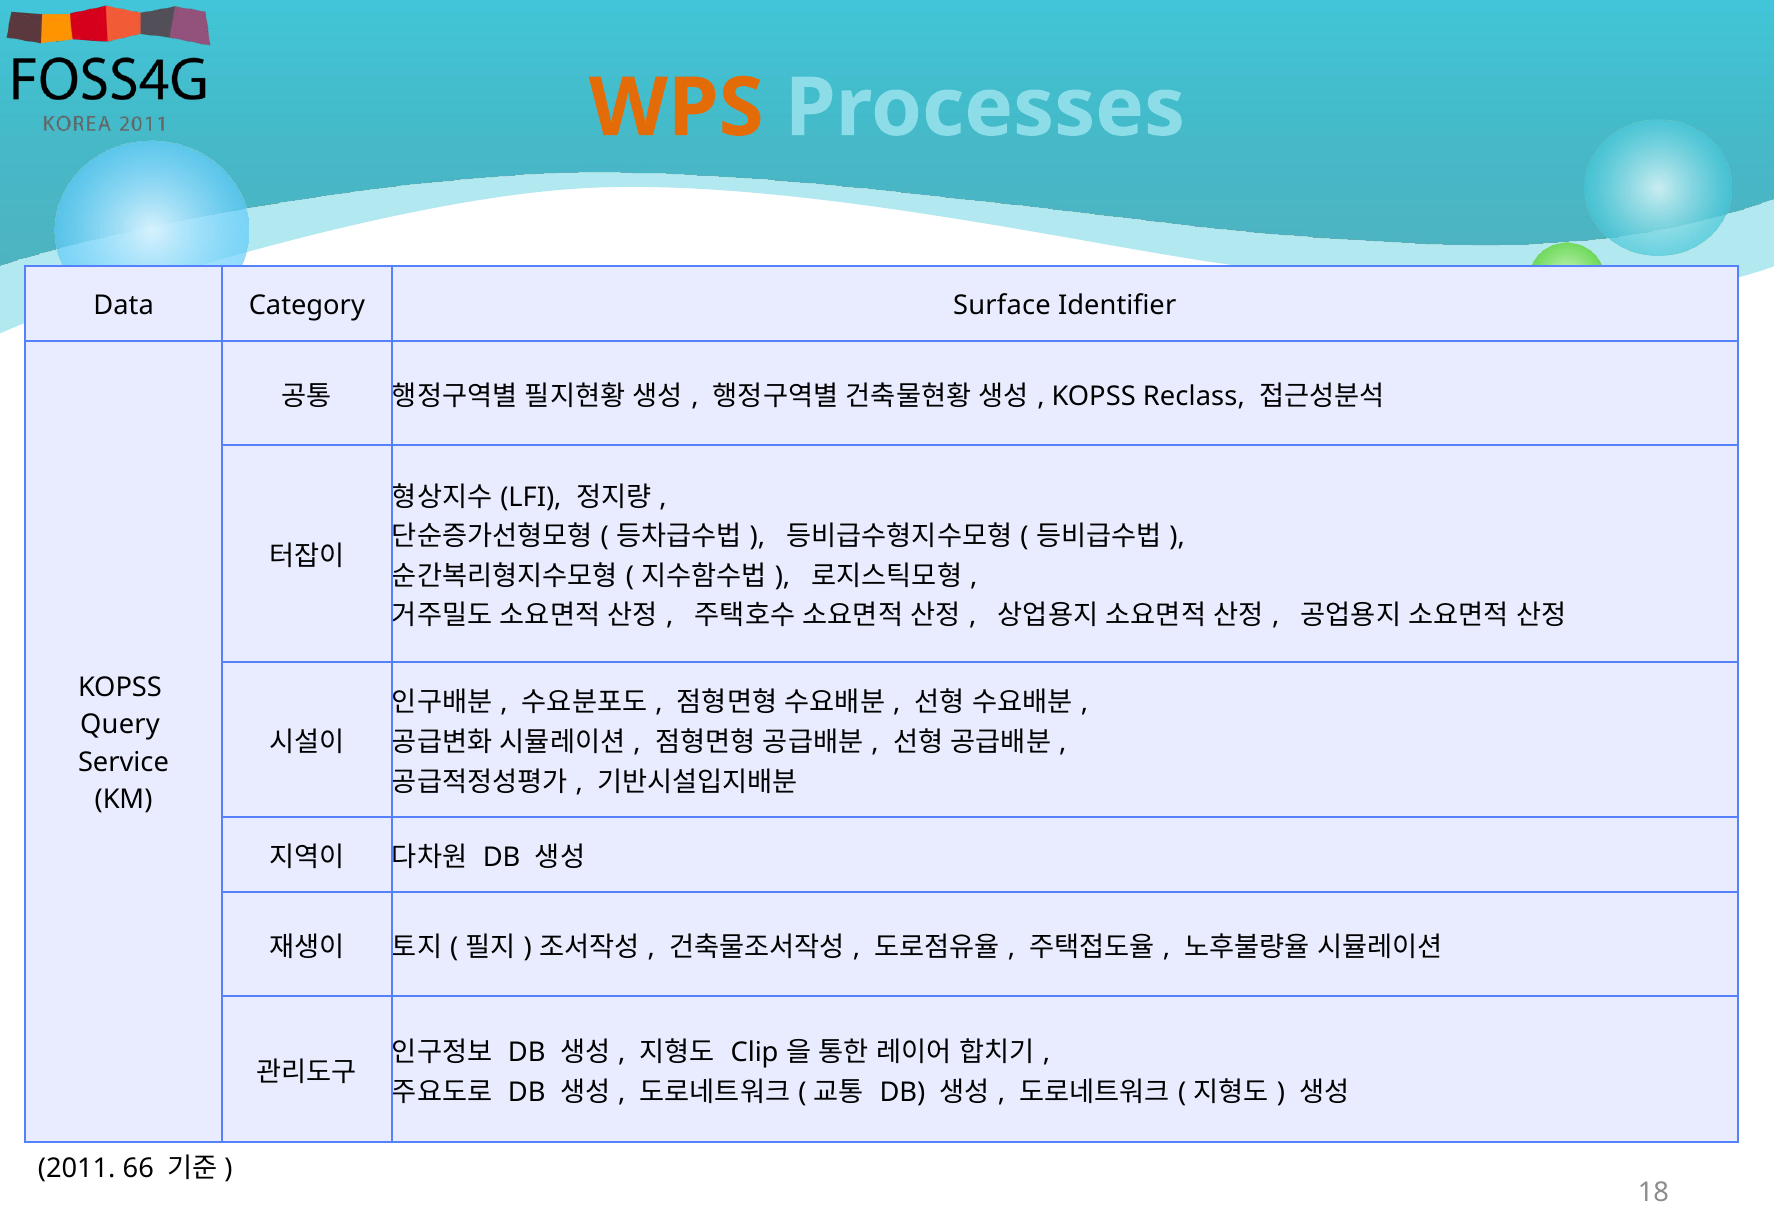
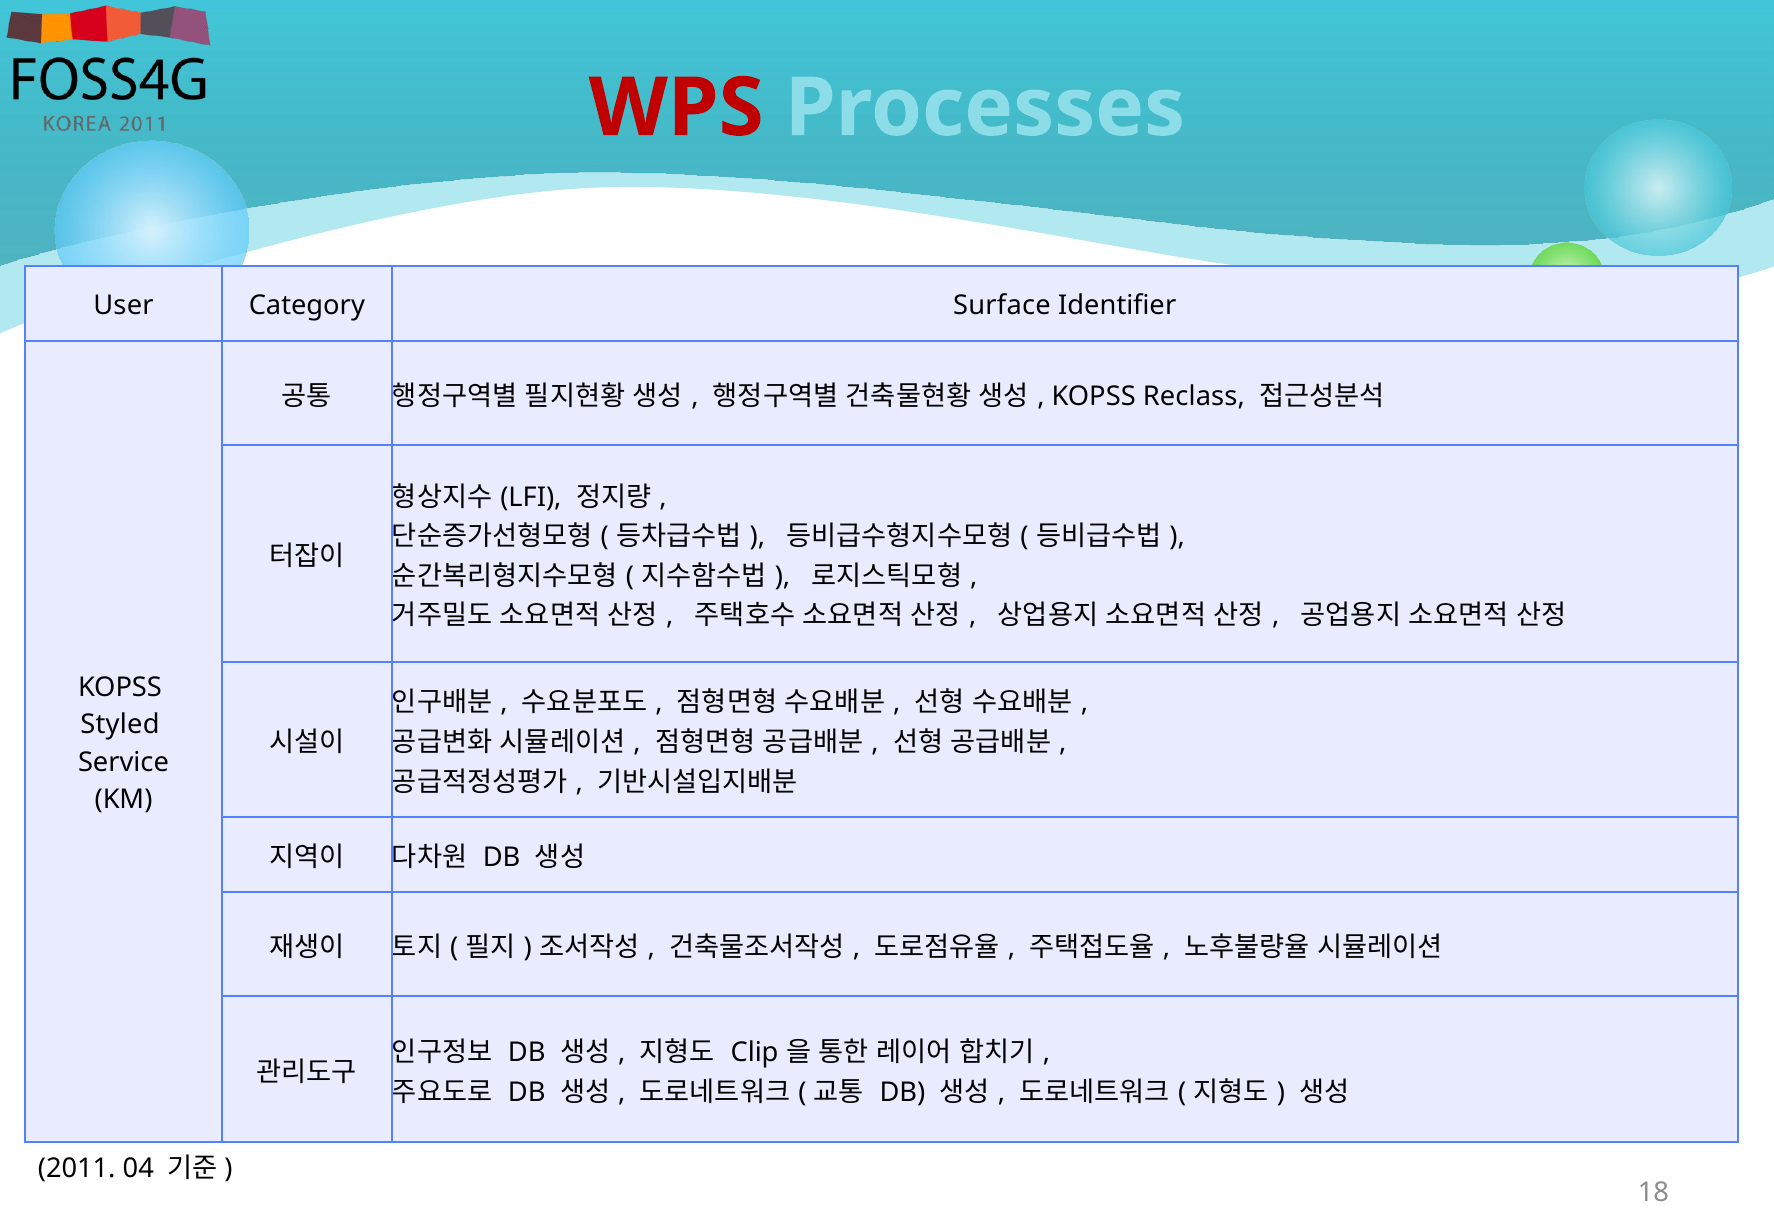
WPS colour: orange -> red
Data: Data -> User
Query: Query -> Styled
66: 66 -> 04
